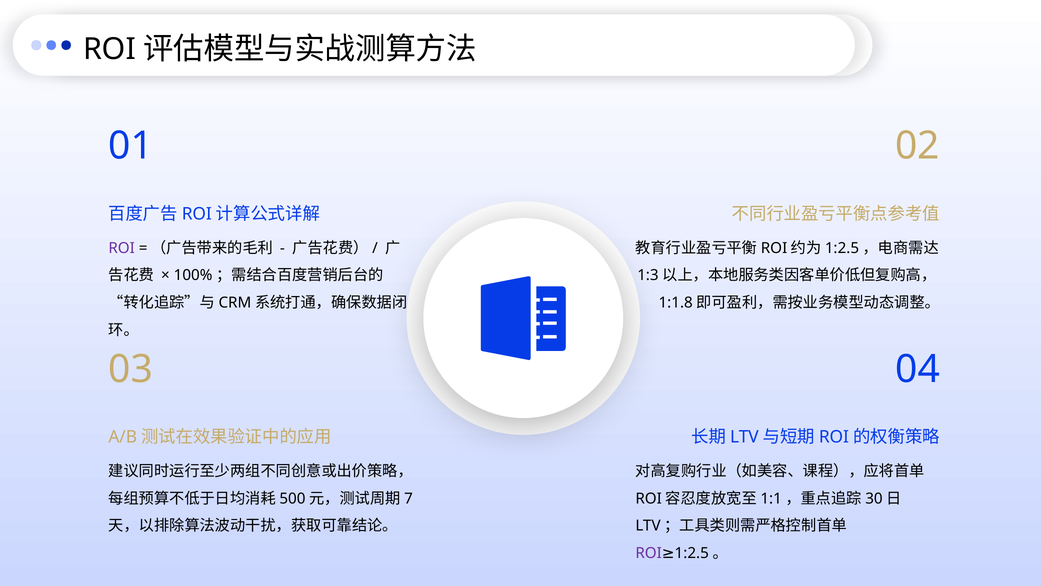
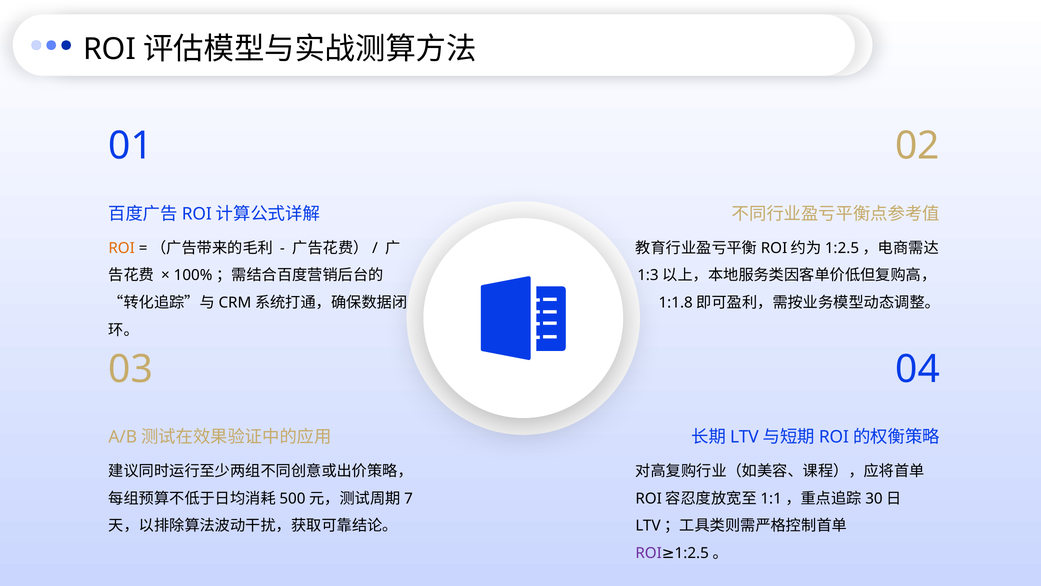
ROI at (122, 248) colour: purple -> orange
